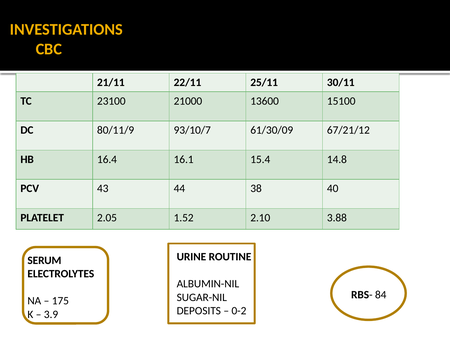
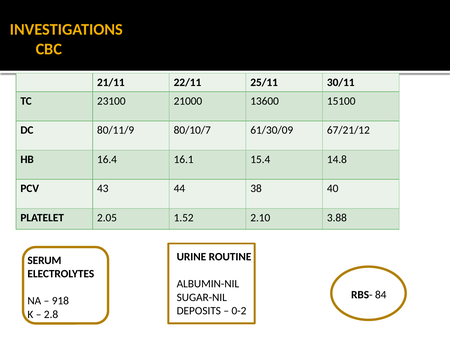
93/10/7: 93/10/7 -> 80/10/7
175: 175 -> 918
3.9: 3.9 -> 2.8
